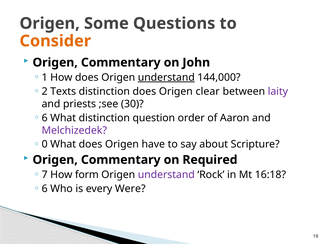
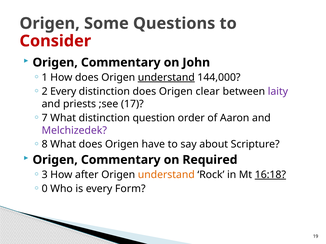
Consider colour: orange -> red
2 Texts: Texts -> Every
30: 30 -> 17
6 at (45, 118): 6 -> 7
0: 0 -> 8
7: 7 -> 3
form: form -> after
understand at (166, 175) colour: purple -> orange
16:18 underline: none -> present
6 at (45, 189): 6 -> 0
Were: Were -> Form
